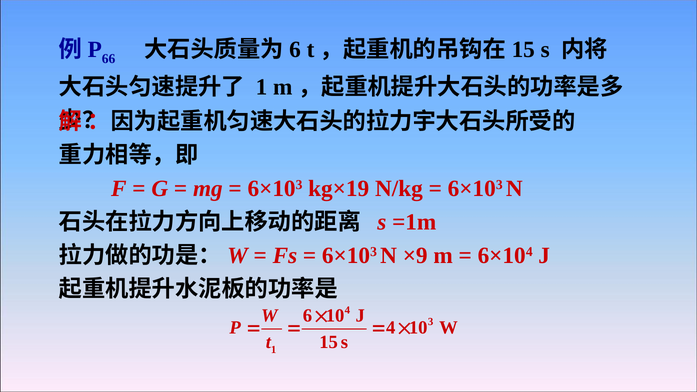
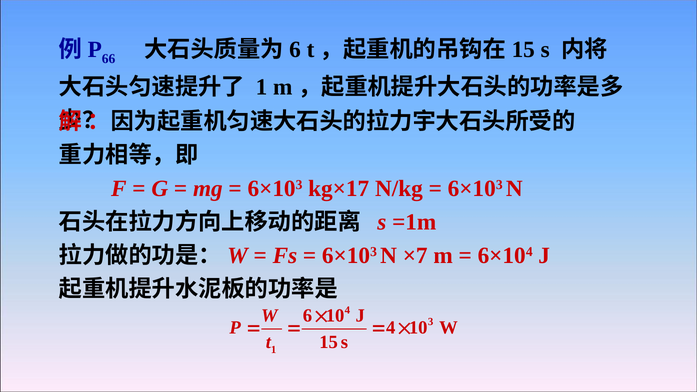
kg×19: kg×19 -> kg×17
×9: ×9 -> ×7
